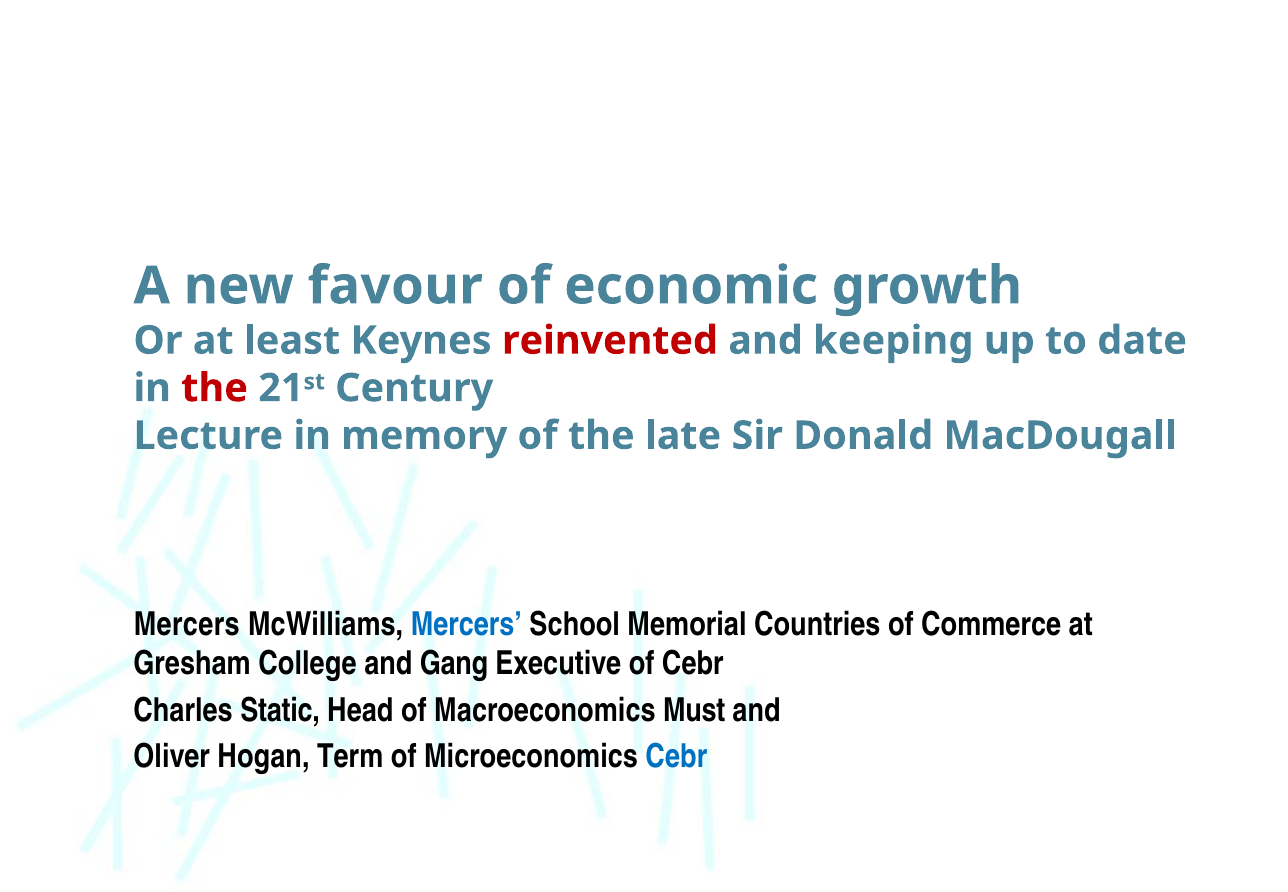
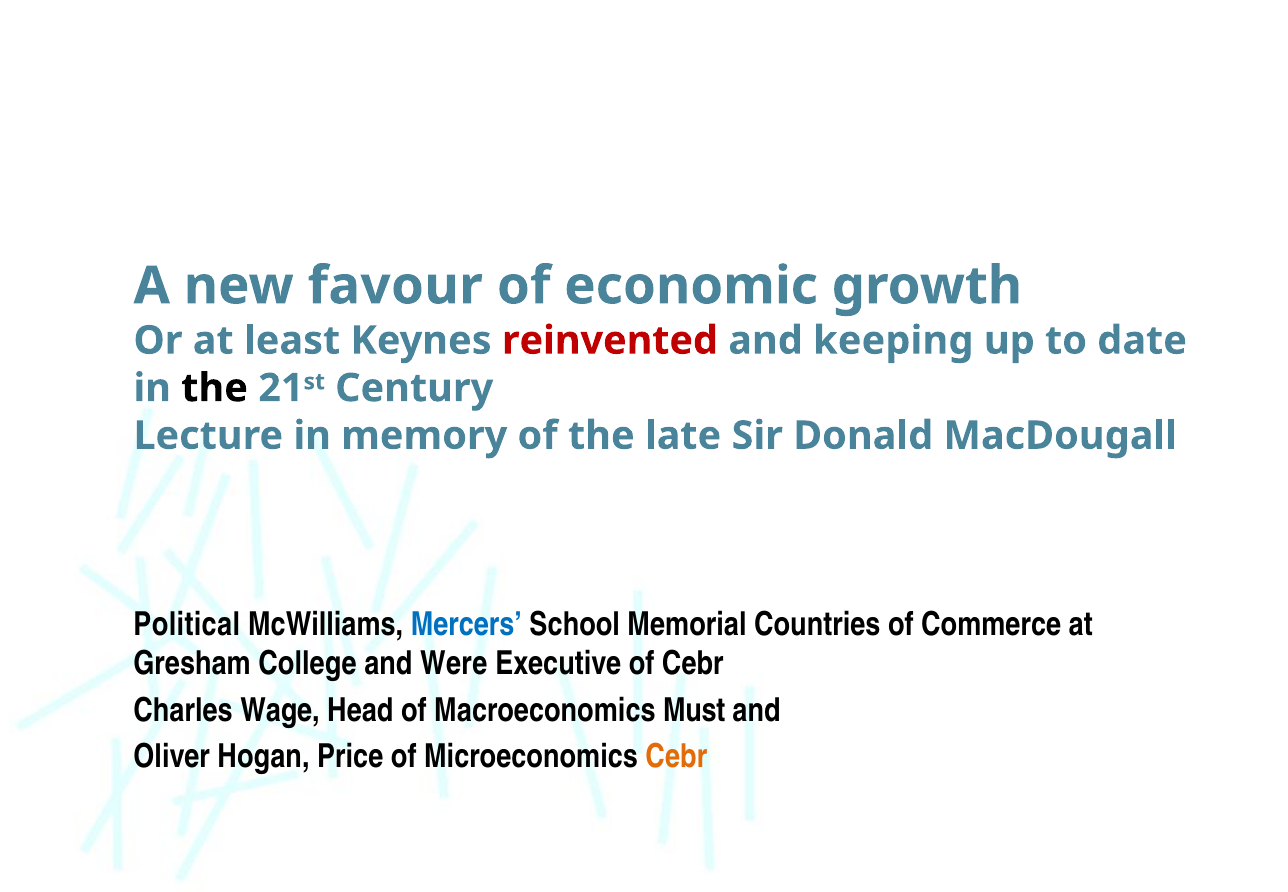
the at (215, 388) colour: red -> black
Mercers at (187, 624): Mercers -> Political
Gang: Gang -> Were
Static: Static -> Wage
Term: Term -> Price
Cebr at (676, 756) colour: blue -> orange
